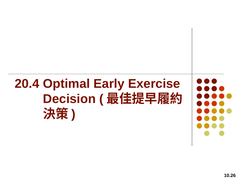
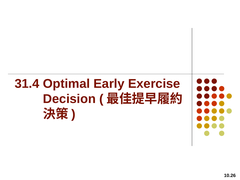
20.4: 20.4 -> 31.4
